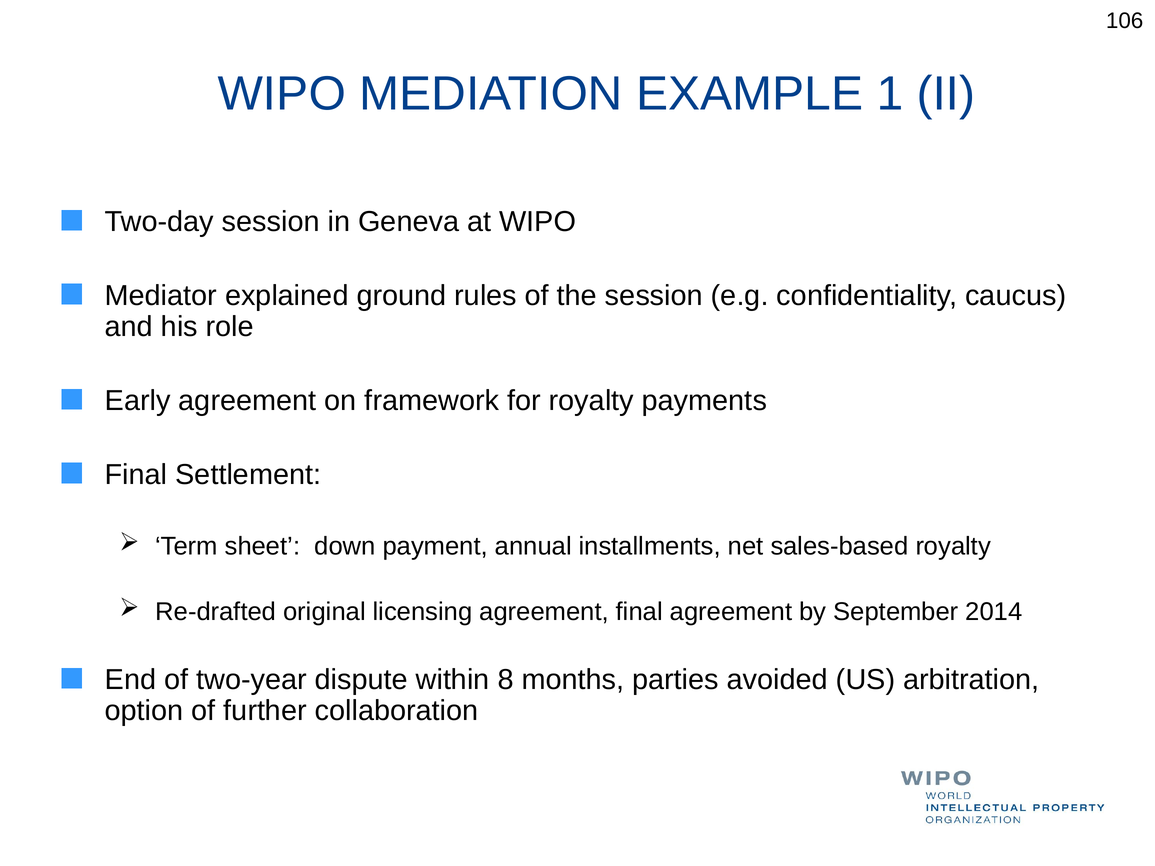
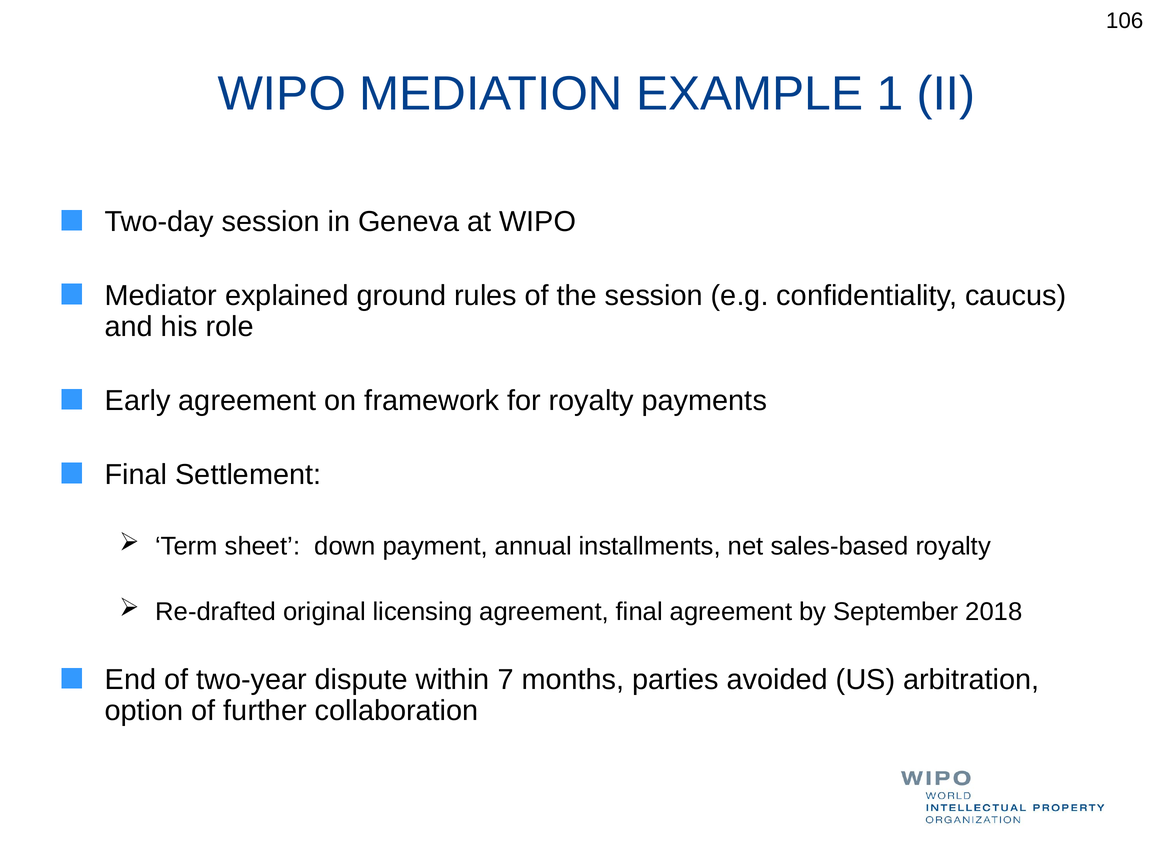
2014: 2014 -> 2018
8: 8 -> 7
